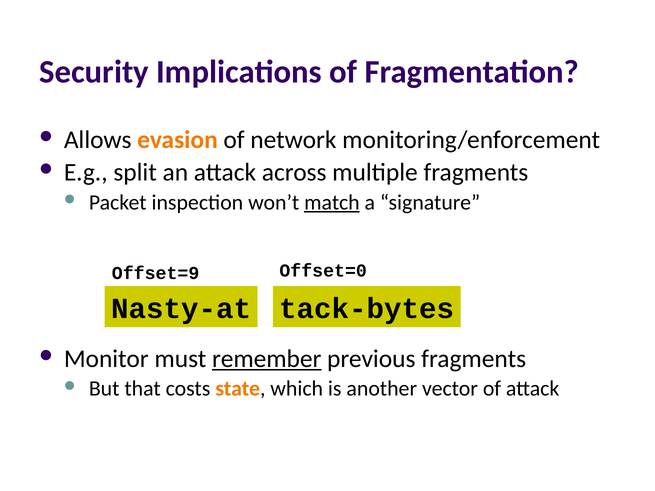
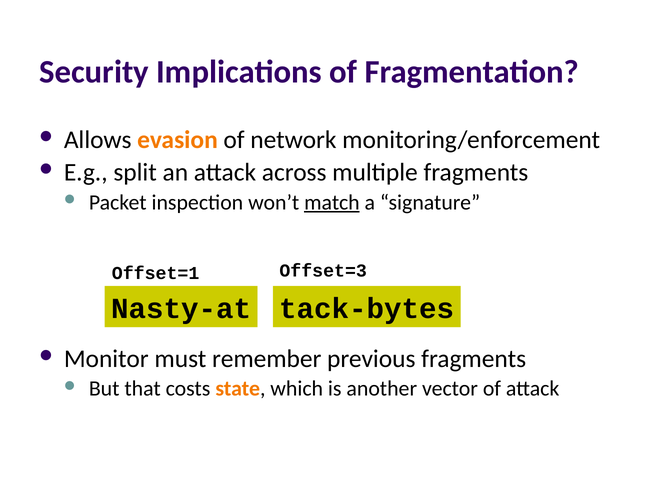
Offset=0: Offset=0 -> Offset=3
Offset=9: Offset=9 -> Offset=1
remember underline: present -> none
